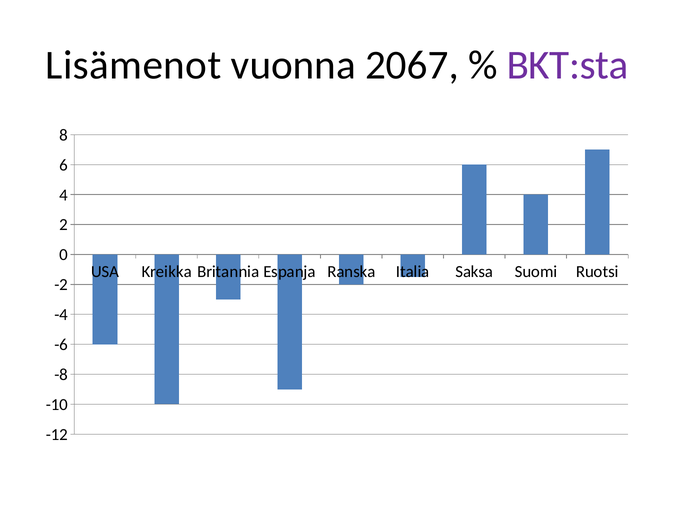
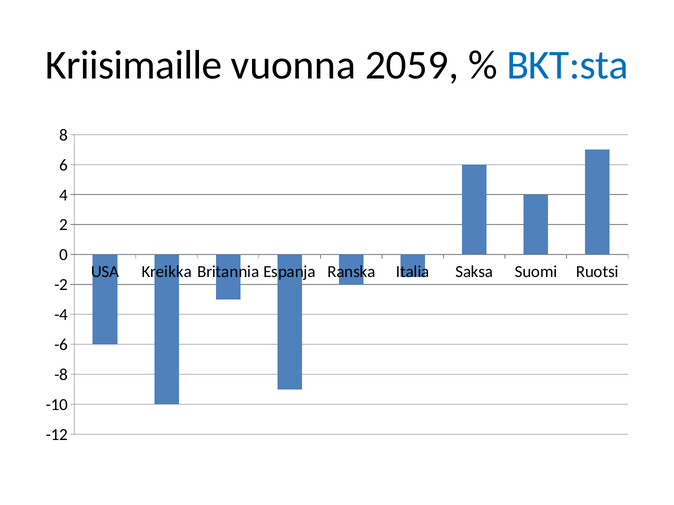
Lisämenot: Lisämenot -> Kriisimaille
2067: 2067 -> 2059
BKT:sta colour: purple -> blue
